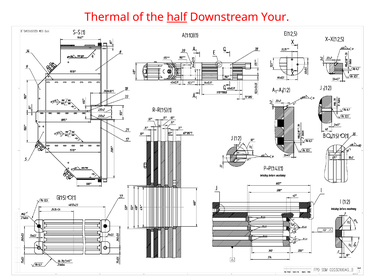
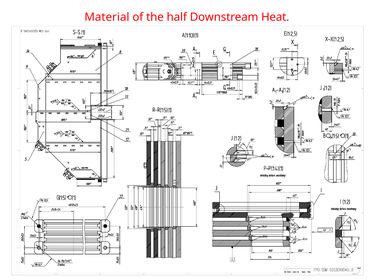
Thermal: Thermal -> Material
half underline: present -> none
Your: Your -> Heat
